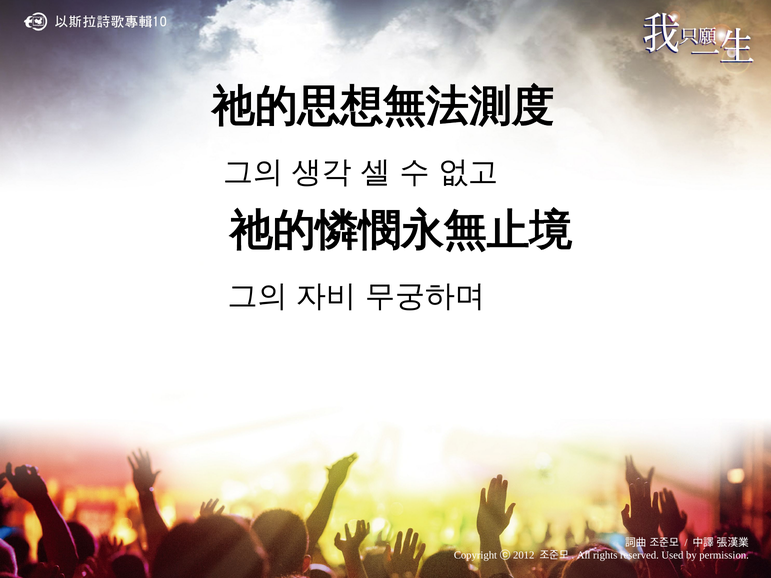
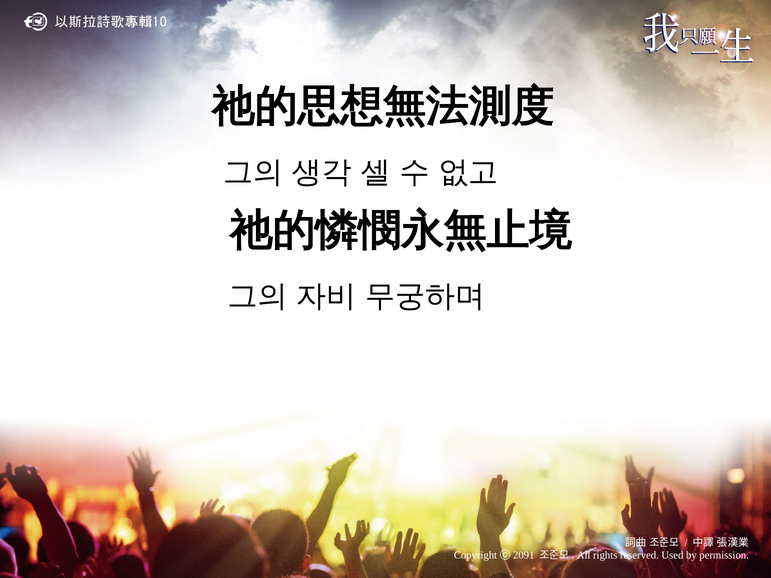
2012: 2012 -> 2091
